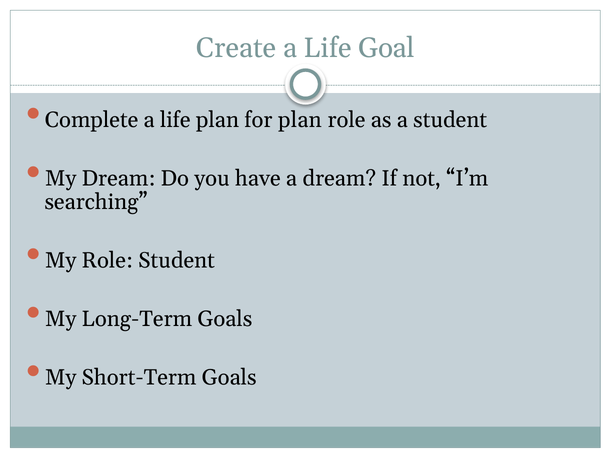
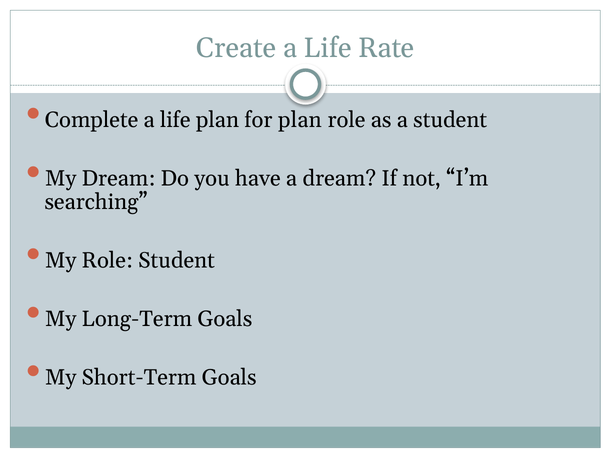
Goal: Goal -> Rate
